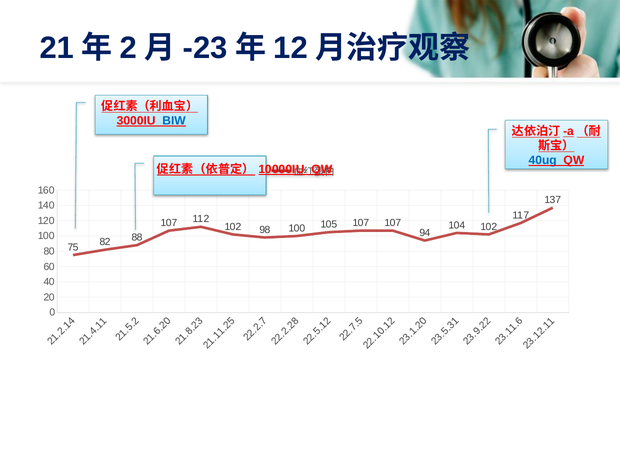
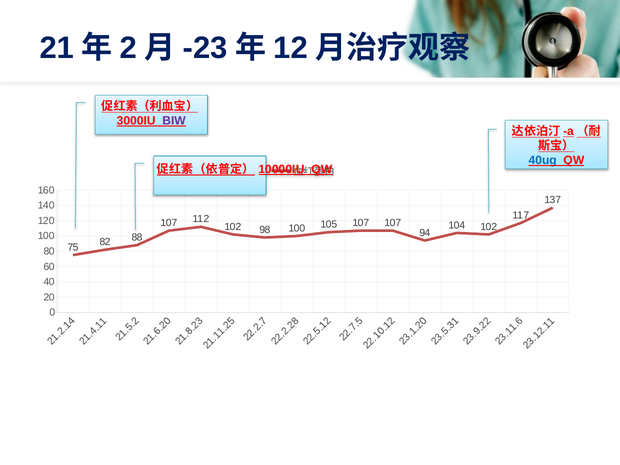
BIW colour: blue -> purple
